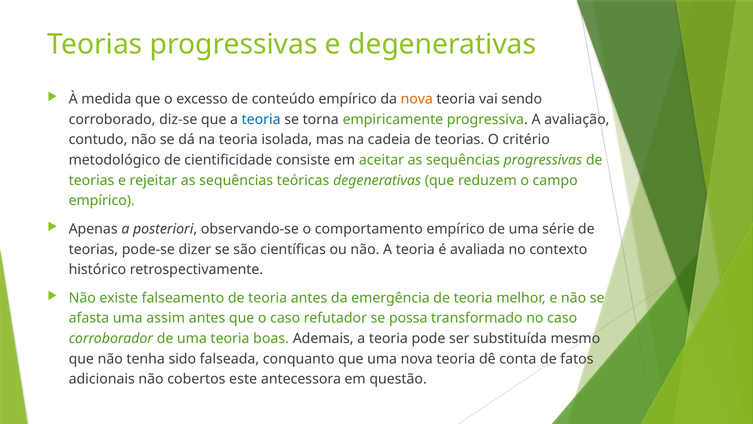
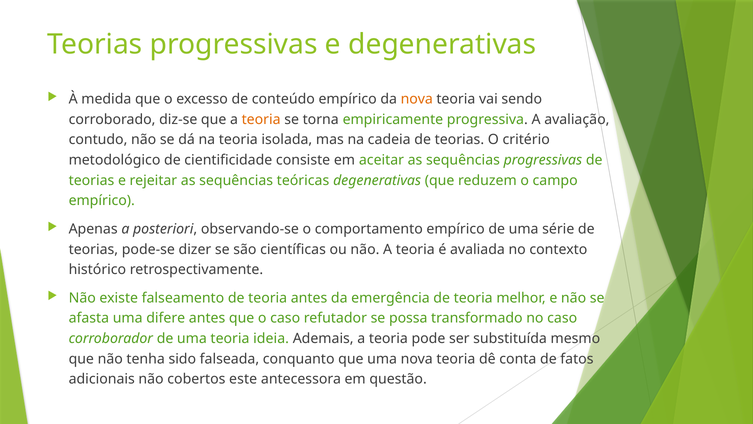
teoria at (261, 119) colour: blue -> orange
assim: assim -> difere
boas: boas -> ideia
